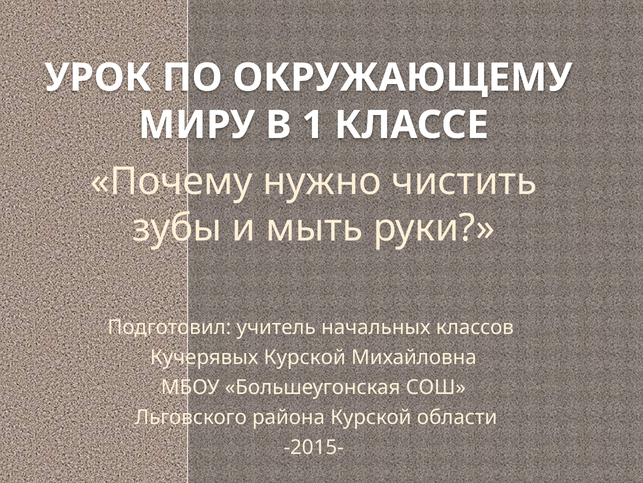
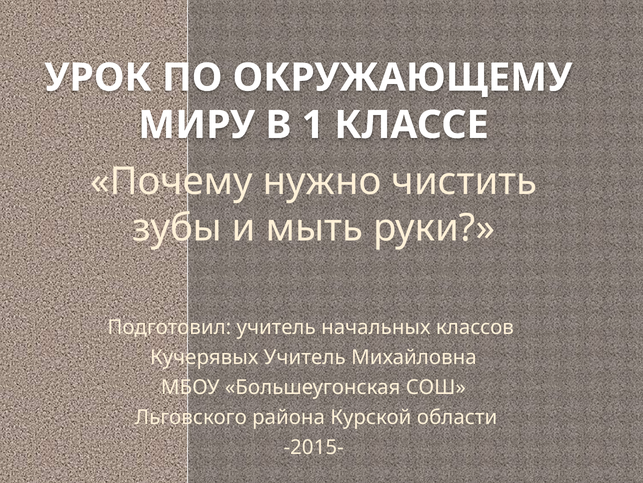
Кучерявых Курской: Курской -> Учитель
